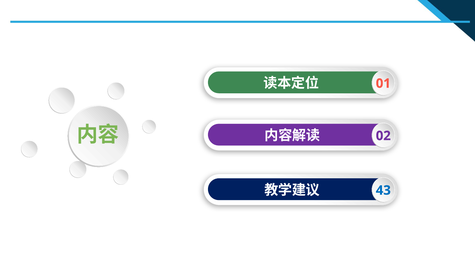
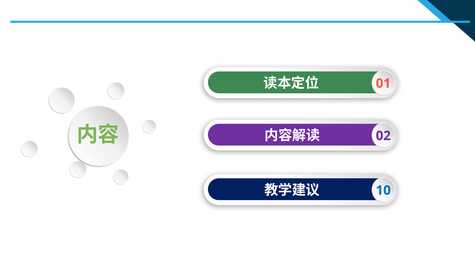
43: 43 -> 10
